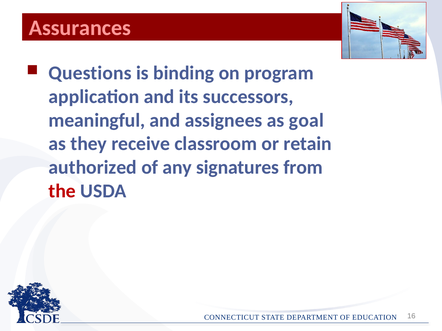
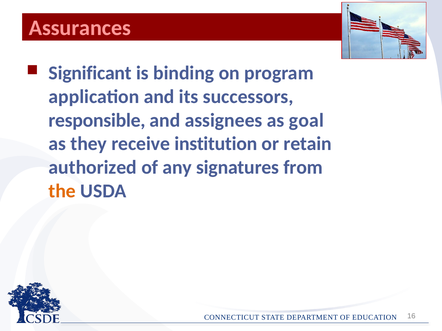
Questions: Questions -> Significant
meaningful: meaningful -> responsible
classroom: classroom -> institution
the colour: red -> orange
